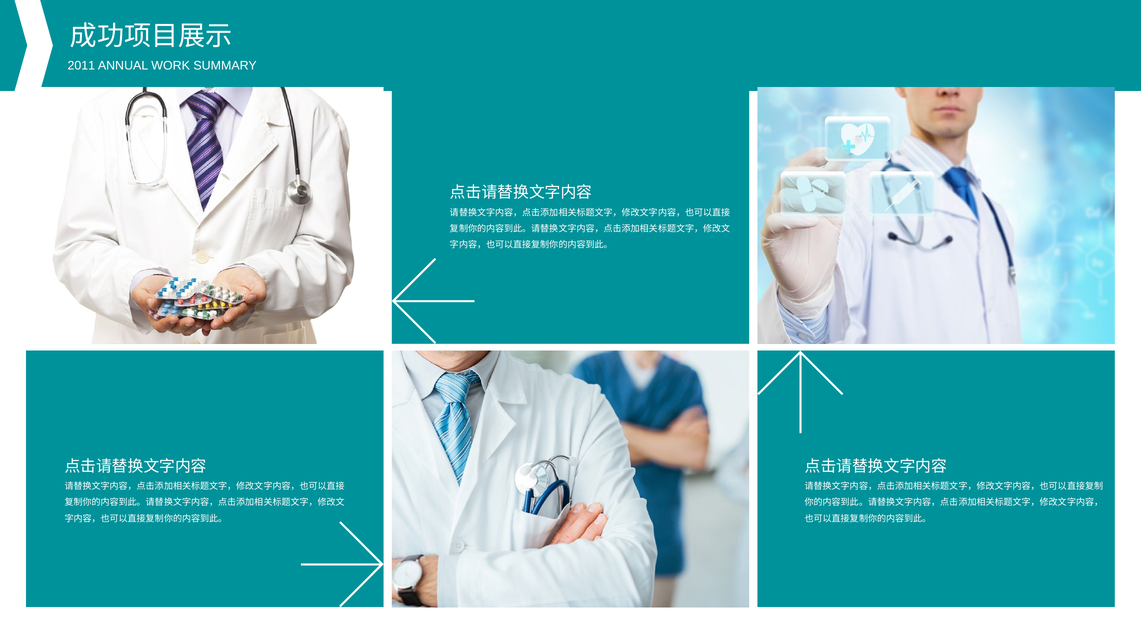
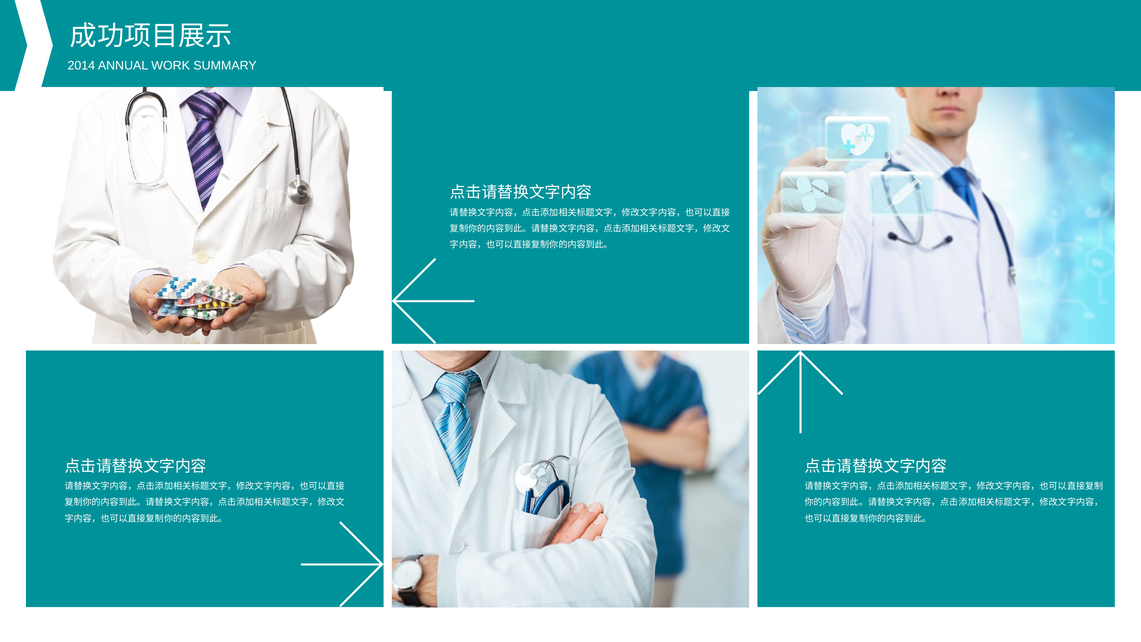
2011: 2011 -> 2014
